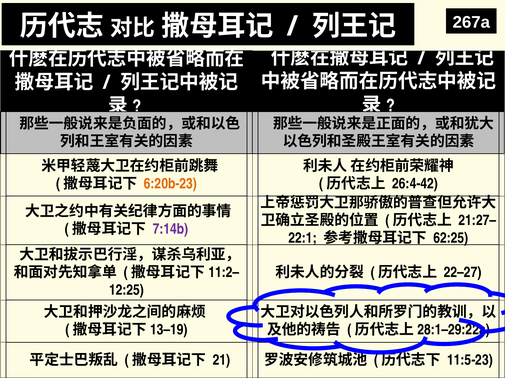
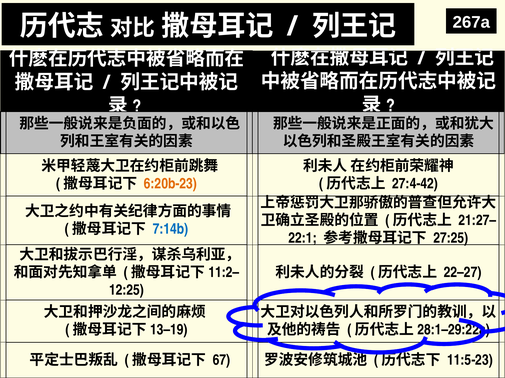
26:4-42: 26:4-42 -> 27:4-42
7:14b colour: purple -> blue
62:25: 62:25 -> 27:25
21: 21 -> 67
